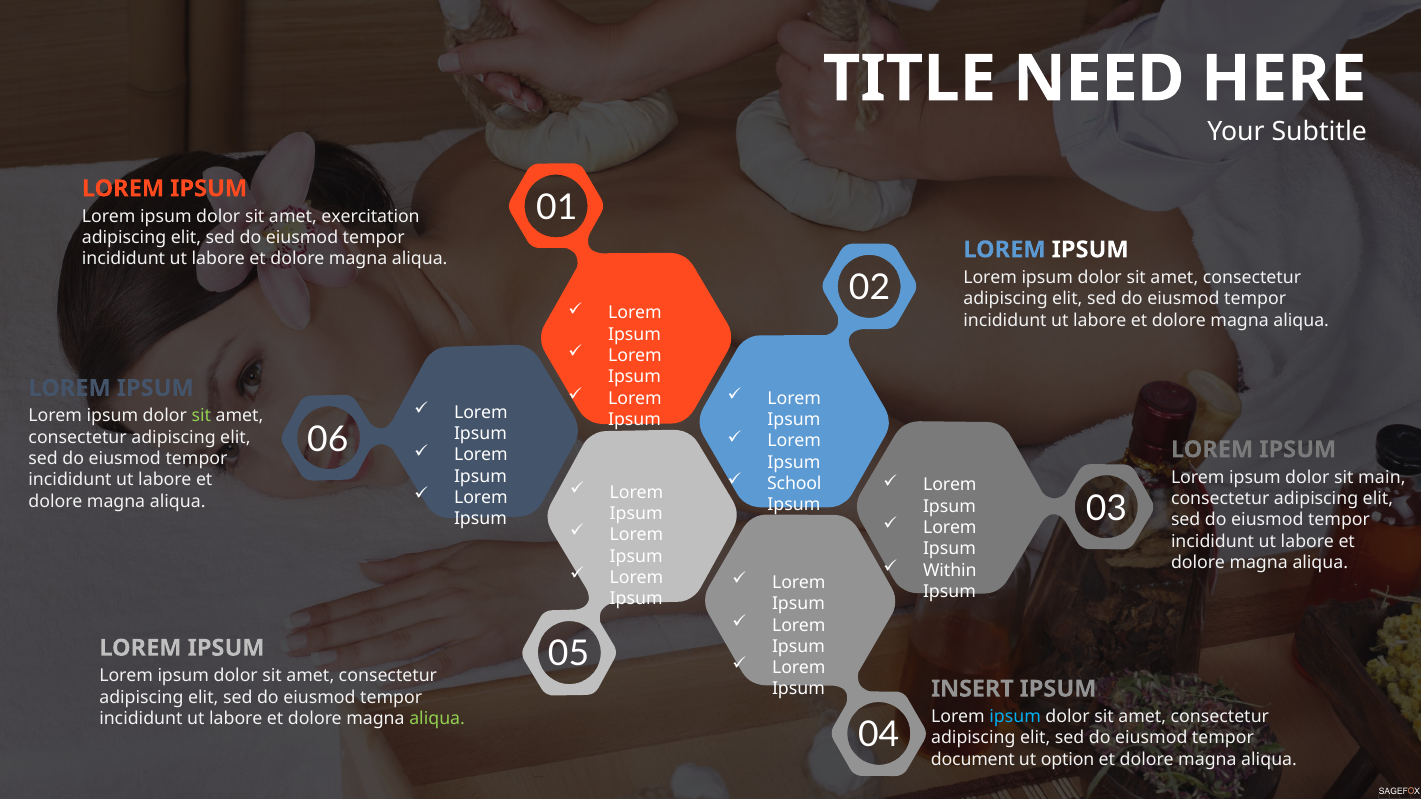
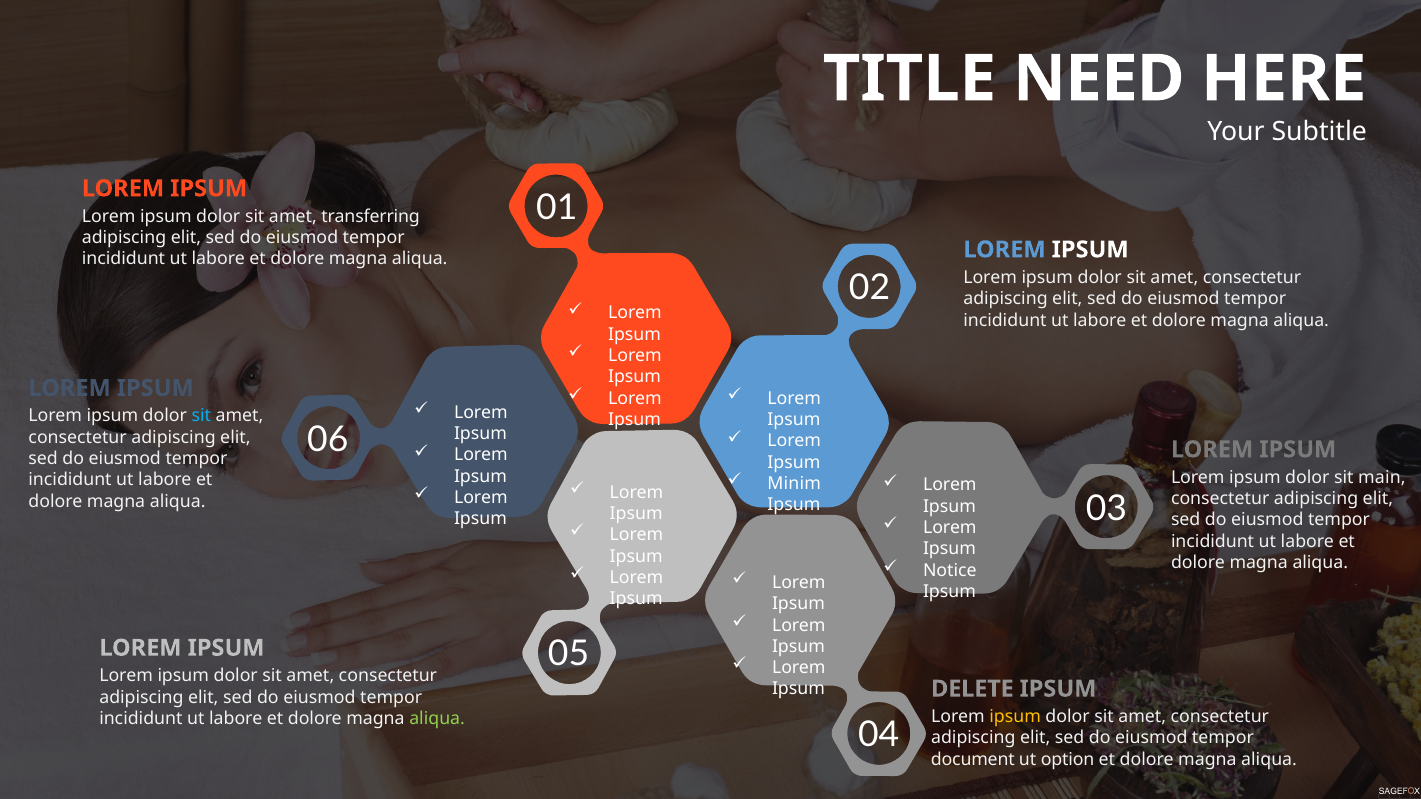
exercitation: exercitation -> transferring
sit at (201, 416) colour: light green -> light blue
School: School -> Minim
Within: Within -> Notice
INSERT: INSERT -> DELETE
ipsum at (1015, 717) colour: light blue -> yellow
